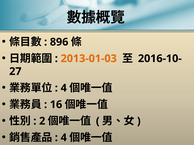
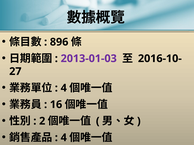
2013-01-03 colour: orange -> purple
